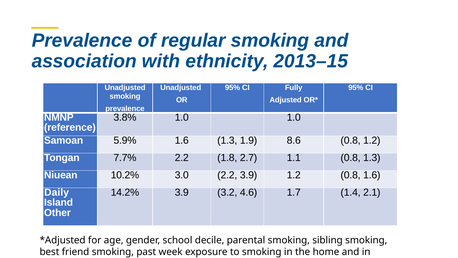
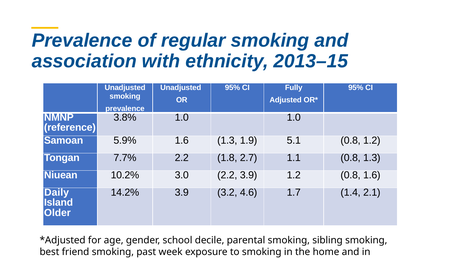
8.6: 8.6 -> 5.1
Other: Other -> Older
